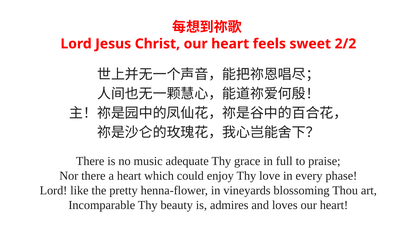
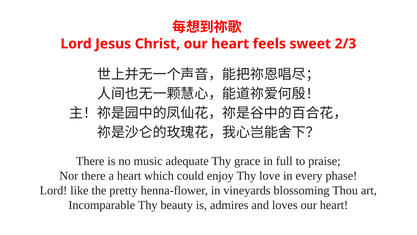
2/2: 2/2 -> 2/3
